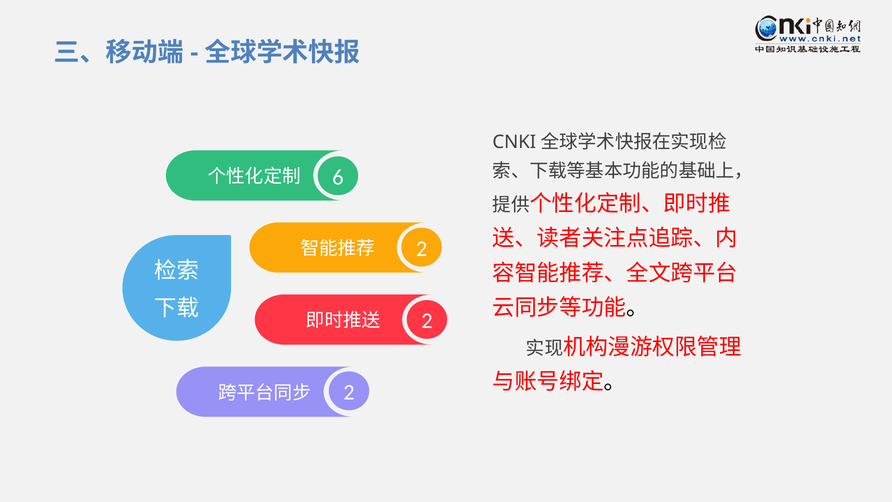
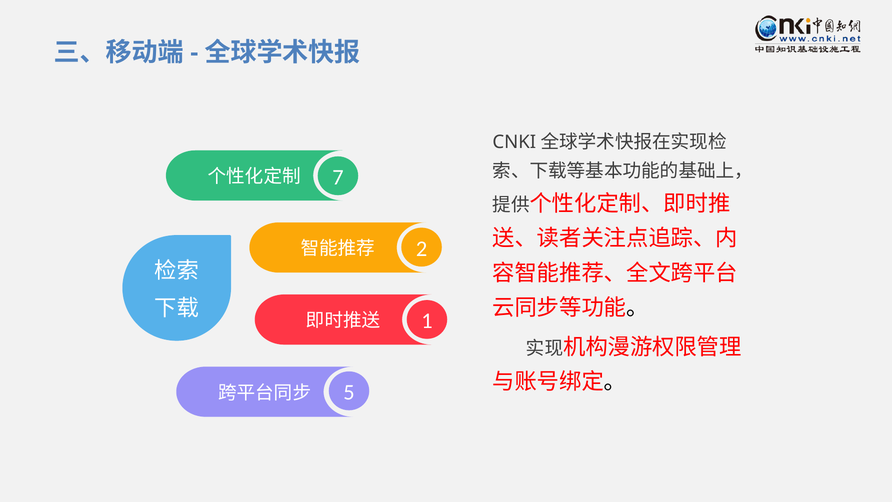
6: 6 -> 7
2 at (427, 321): 2 -> 1
2 at (349, 392): 2 -> 5
